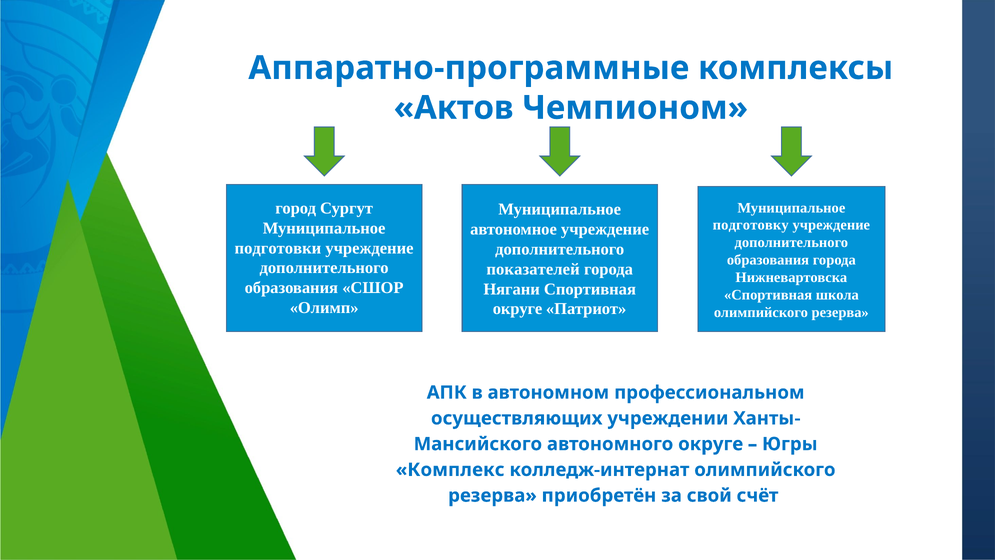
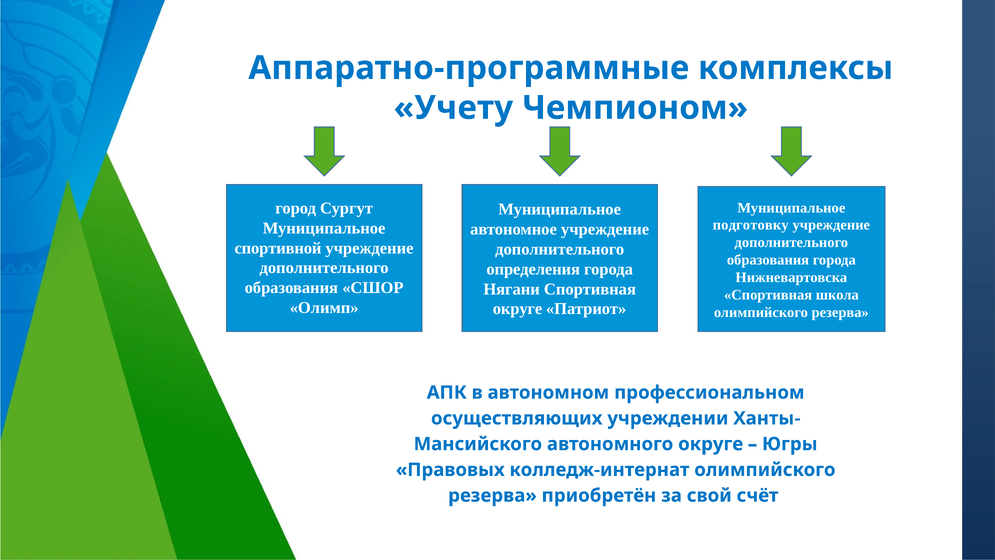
Актов: Актов -> Учету
подготовки: подготовки -> спортивной
показателей: показателей -> определения
Комплекс: Комплекс -> Правовых
